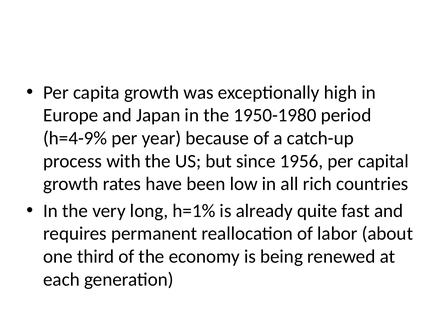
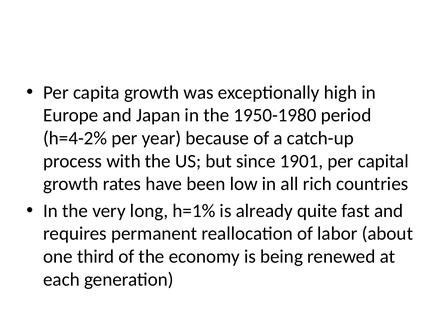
h=4-9%: h=4-9% -> h=4-2%
1956: 1956 -> 1901
